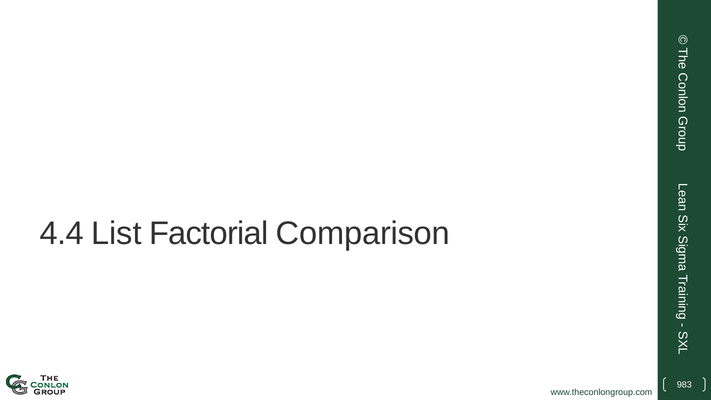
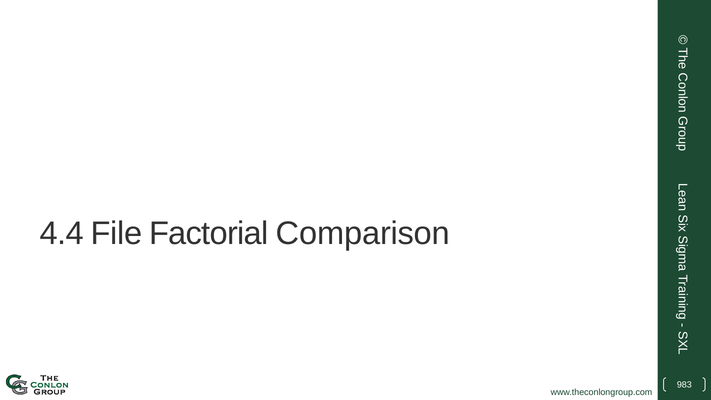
List: List -> File
